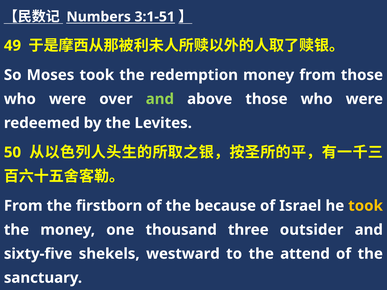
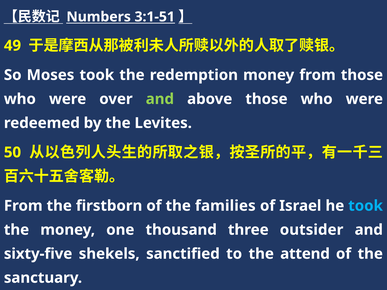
because: because -> families
took at (366, 206) colour: yellow -> light blue
westward: westward -> sanctified
